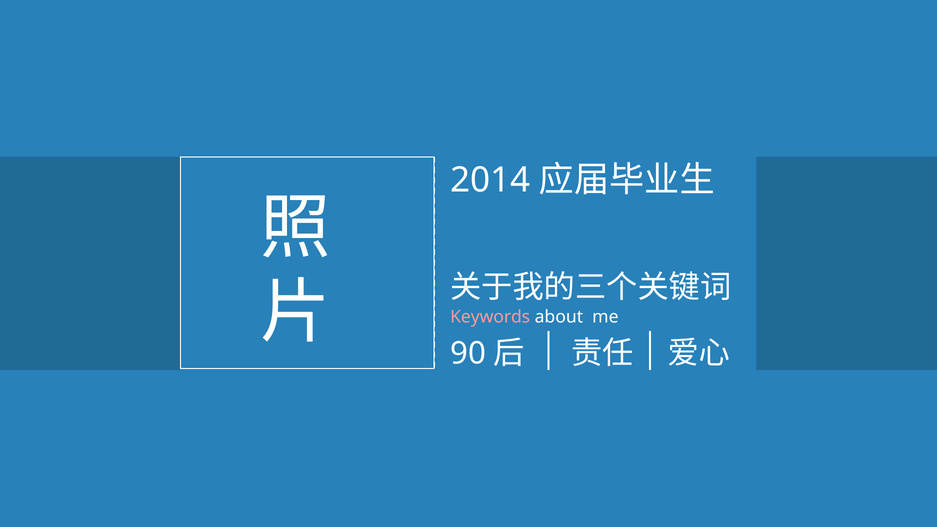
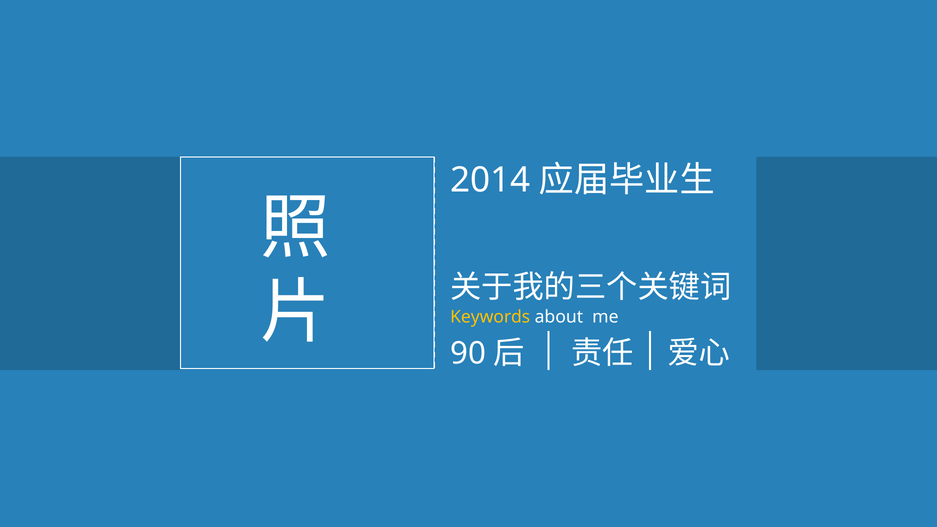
Keywords colour: pink -> yellow
